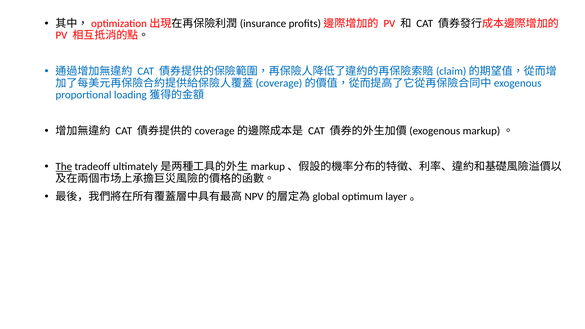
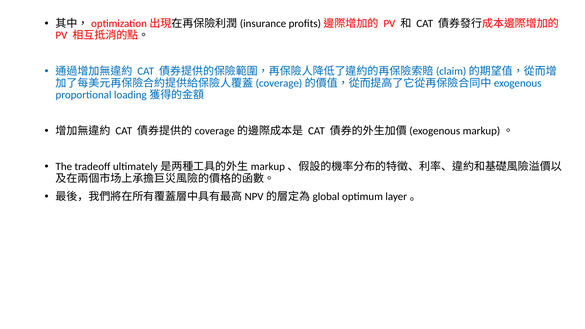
The underline: present -> none
